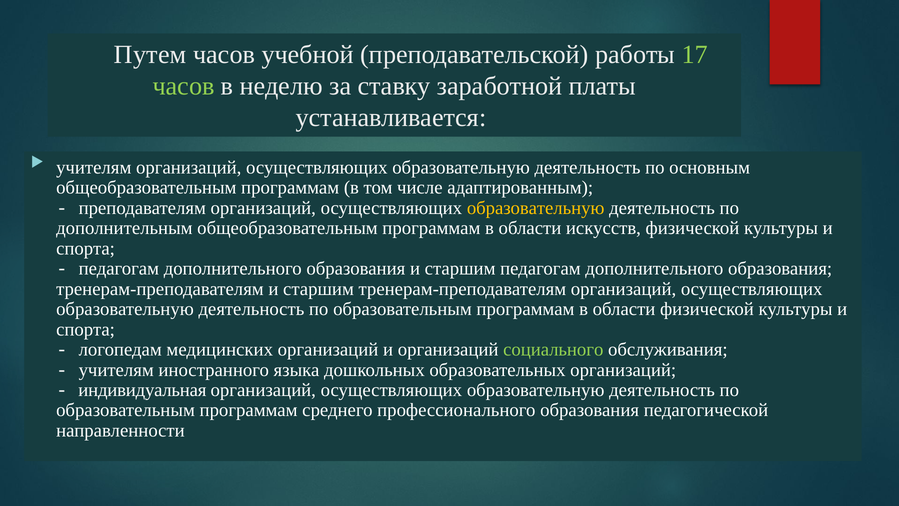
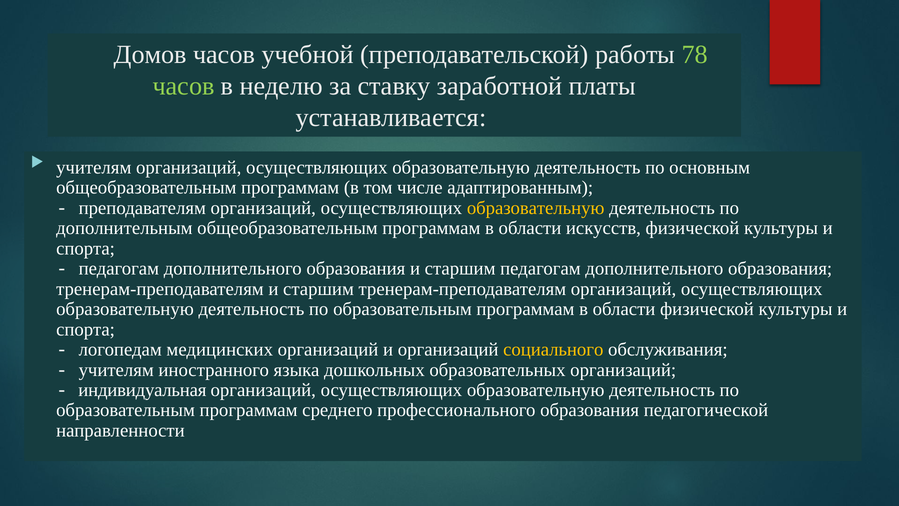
Путем: Путем -> Домов
17: 17 -> 78
социального colour: light green -> yellow
